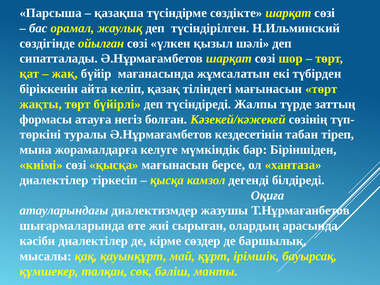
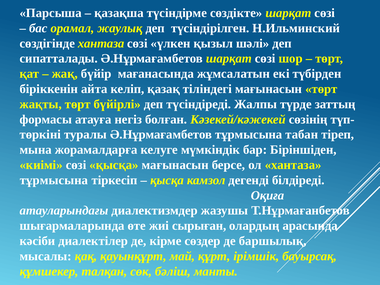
сөздігінде ойылған: ойылған -> хантаза
Ә.Нұрмағамбетов кездесетінін: кездесетінін -> тұрмысына
диалектілер at (54, 180): диалектілер -> тұрмысына
